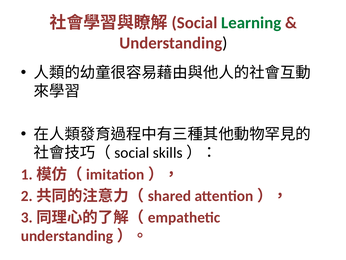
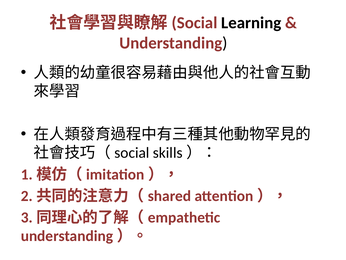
Learning colour: green -> black
